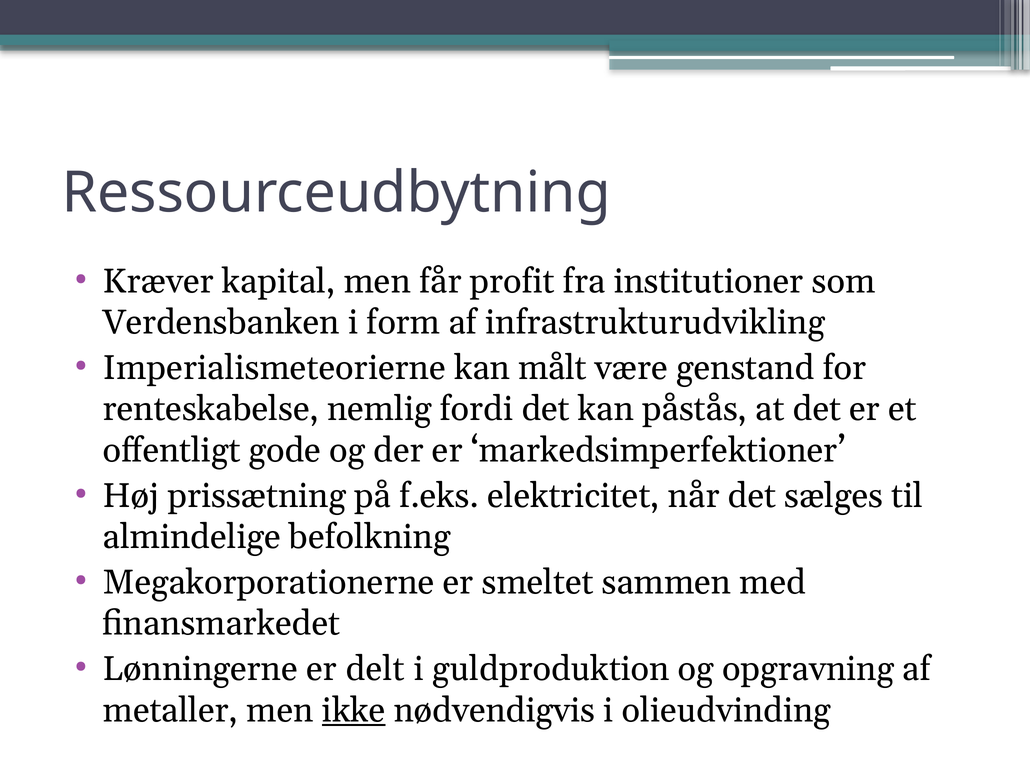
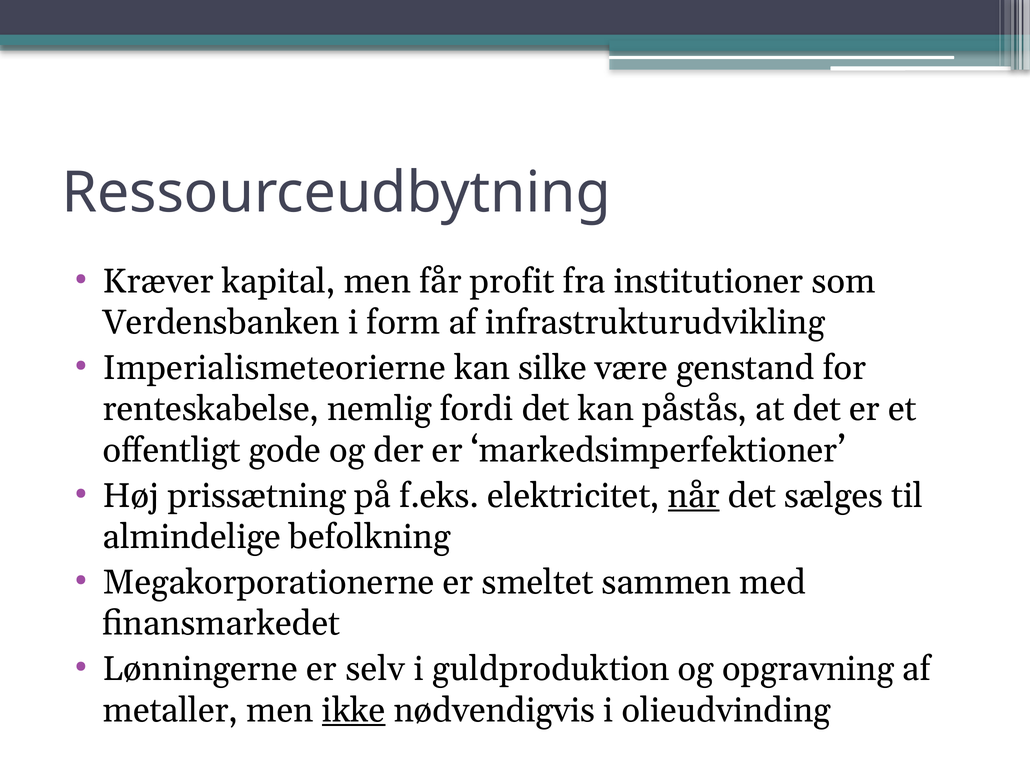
målt: målt -> silke
når underline: none -> present
delt: delt -> selv
